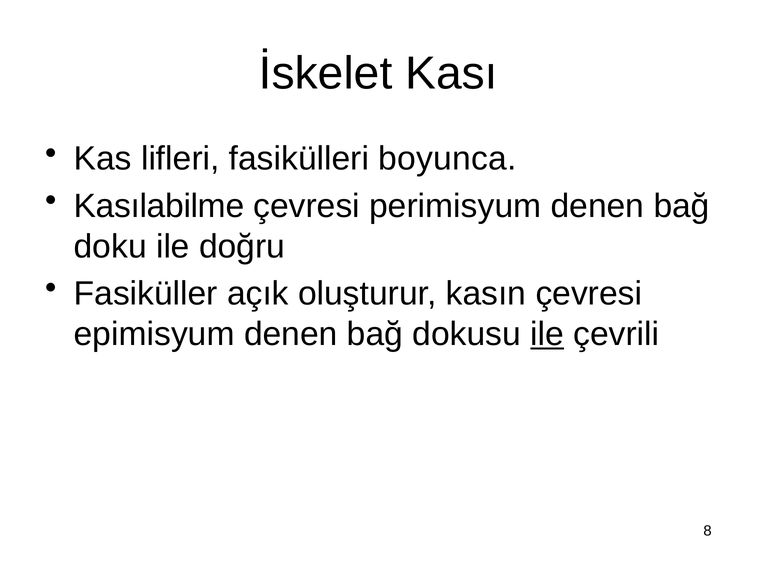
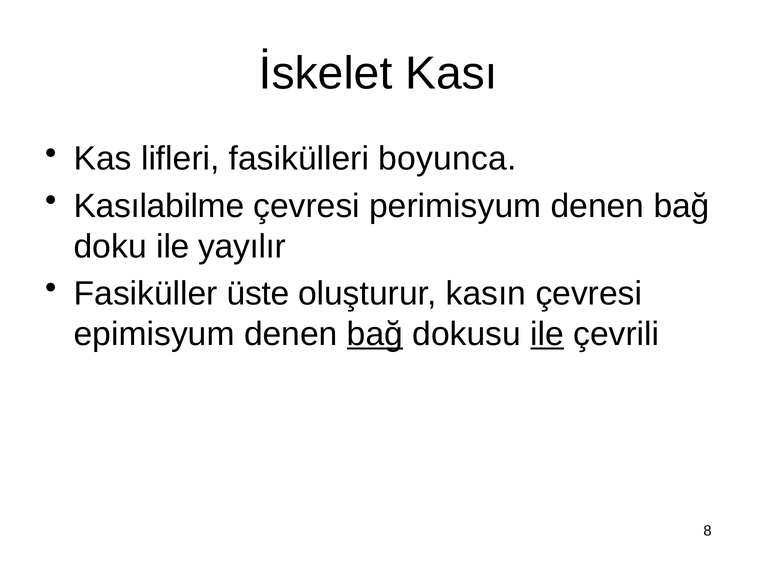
doğru: doğru -> yayılır
açık: açık -> üste
bağ at (375, 334) underline: none -> present
